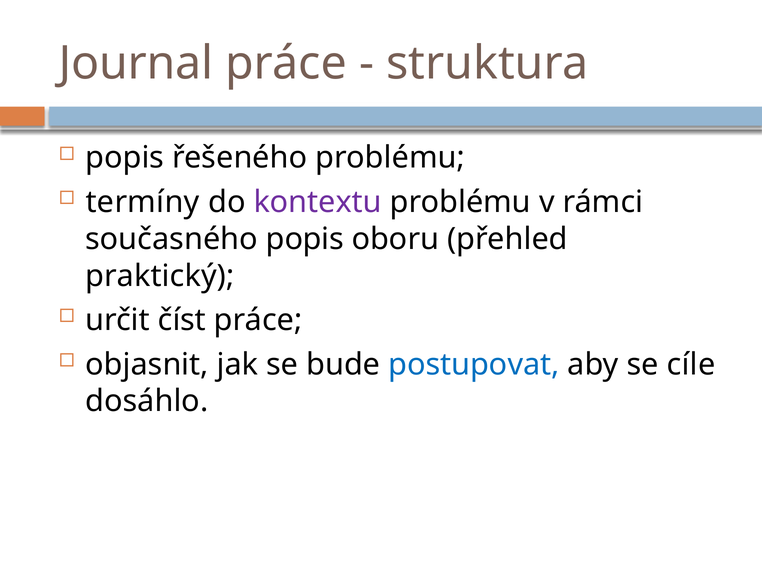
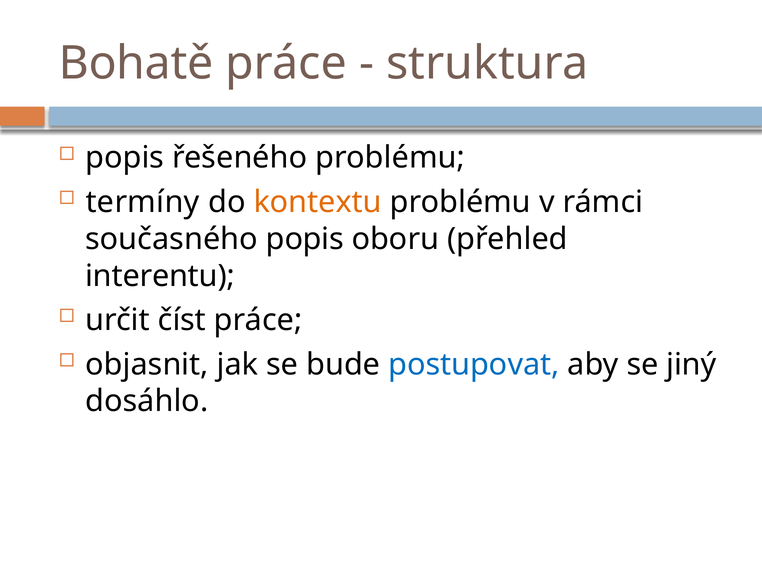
Journal: Journal -> Bohatě
kontextu colour: purple -> orange
praktický: praktický -> interentu
cíle: cíle -> jiný
